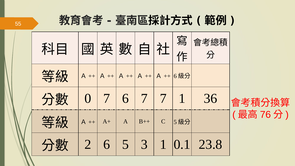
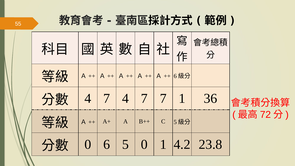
0 at (88, 98): 0 -> 4
7 6: 6 -> 4
76: 76 -> 72
2 at (88, 144): 2 -> 0
5 3: 3 -> 0
0.1: 0.1 -> 4.2
